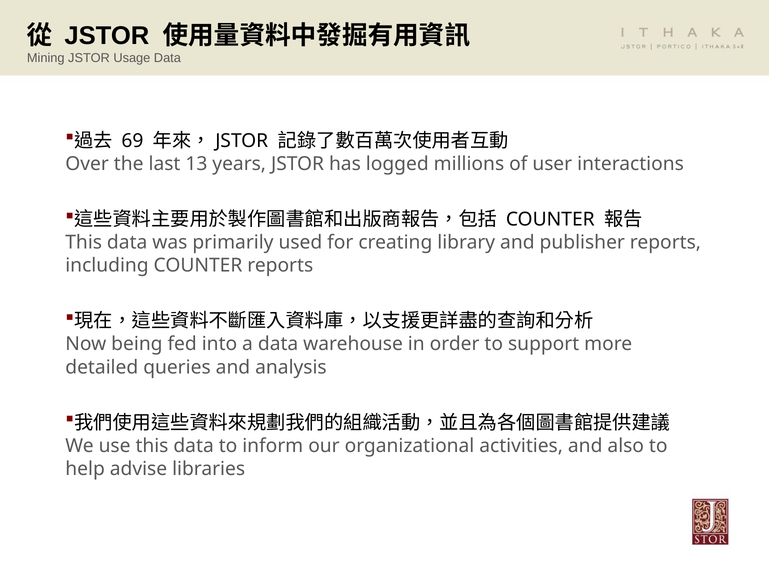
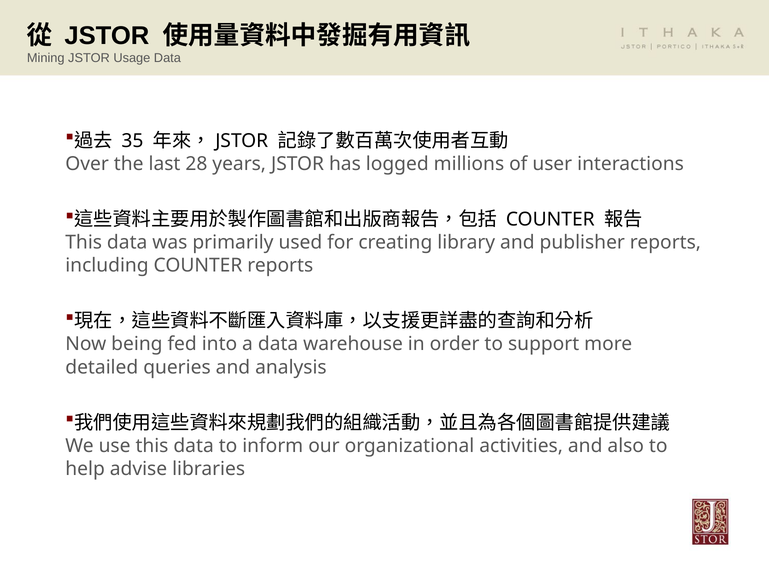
69: 69 -> 35
13: 13 -> 28
